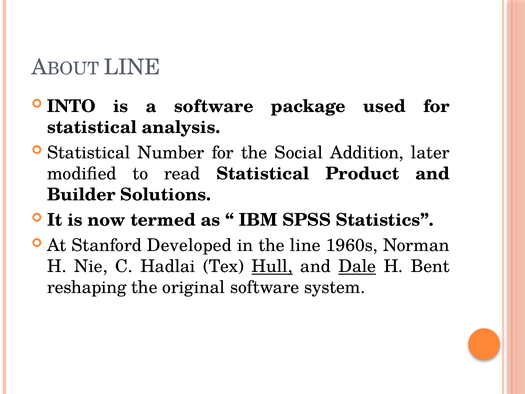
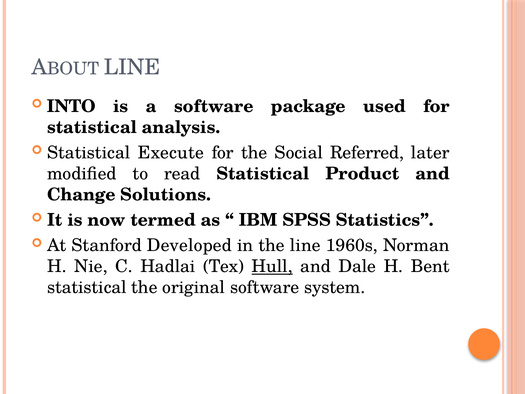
Number: Number -> Execute
Addition: Addition -> Referred
Builder: Builder -> Change
Dale underline: present -> none
reshaping at (87, 287): reshaping -> statistical
